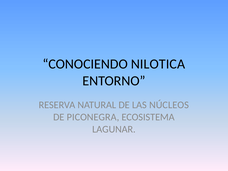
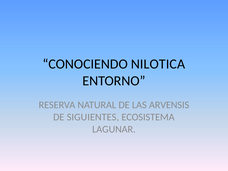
NÚCLEOS: NÚCLEOS -> ARVENSIS
PICONEGRA: PICONEGRA -> SIGUIENTES
